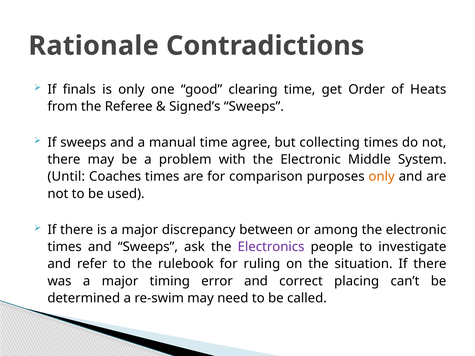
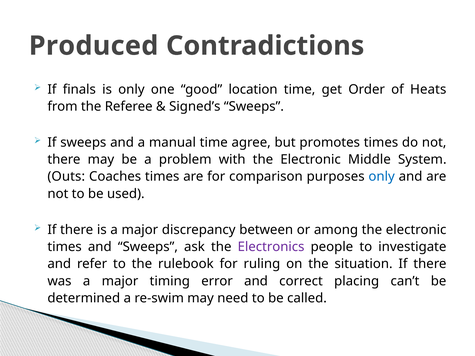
Rationale: Rationale -> Produced
clearing: clearing -> location
collecting: collecting -> promotes
Until: Until -> Outs
only at (382, 177) colour: orange -> blue
